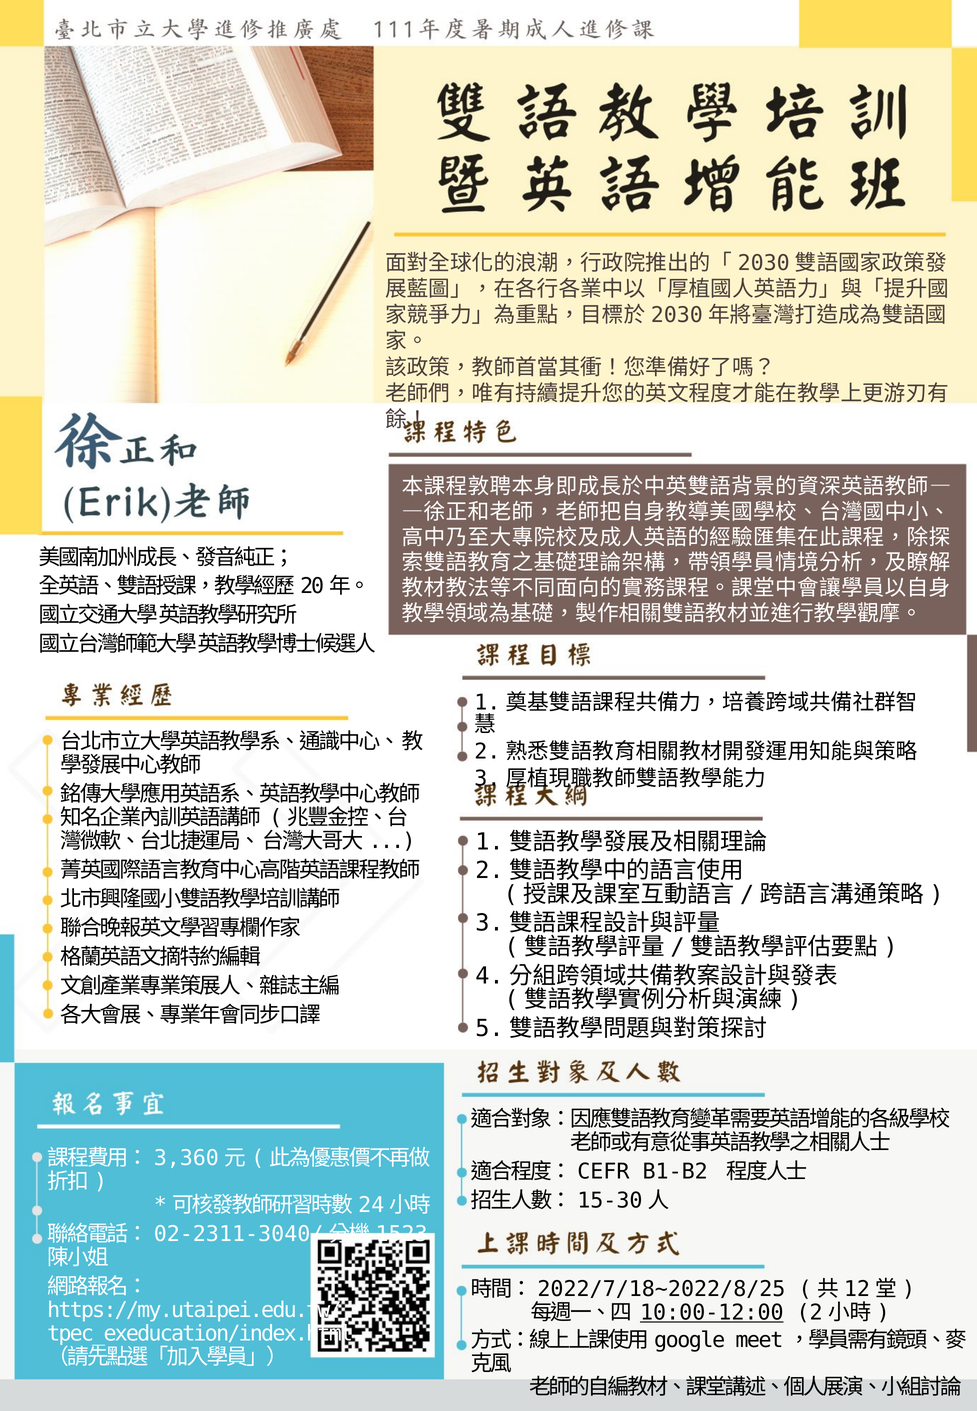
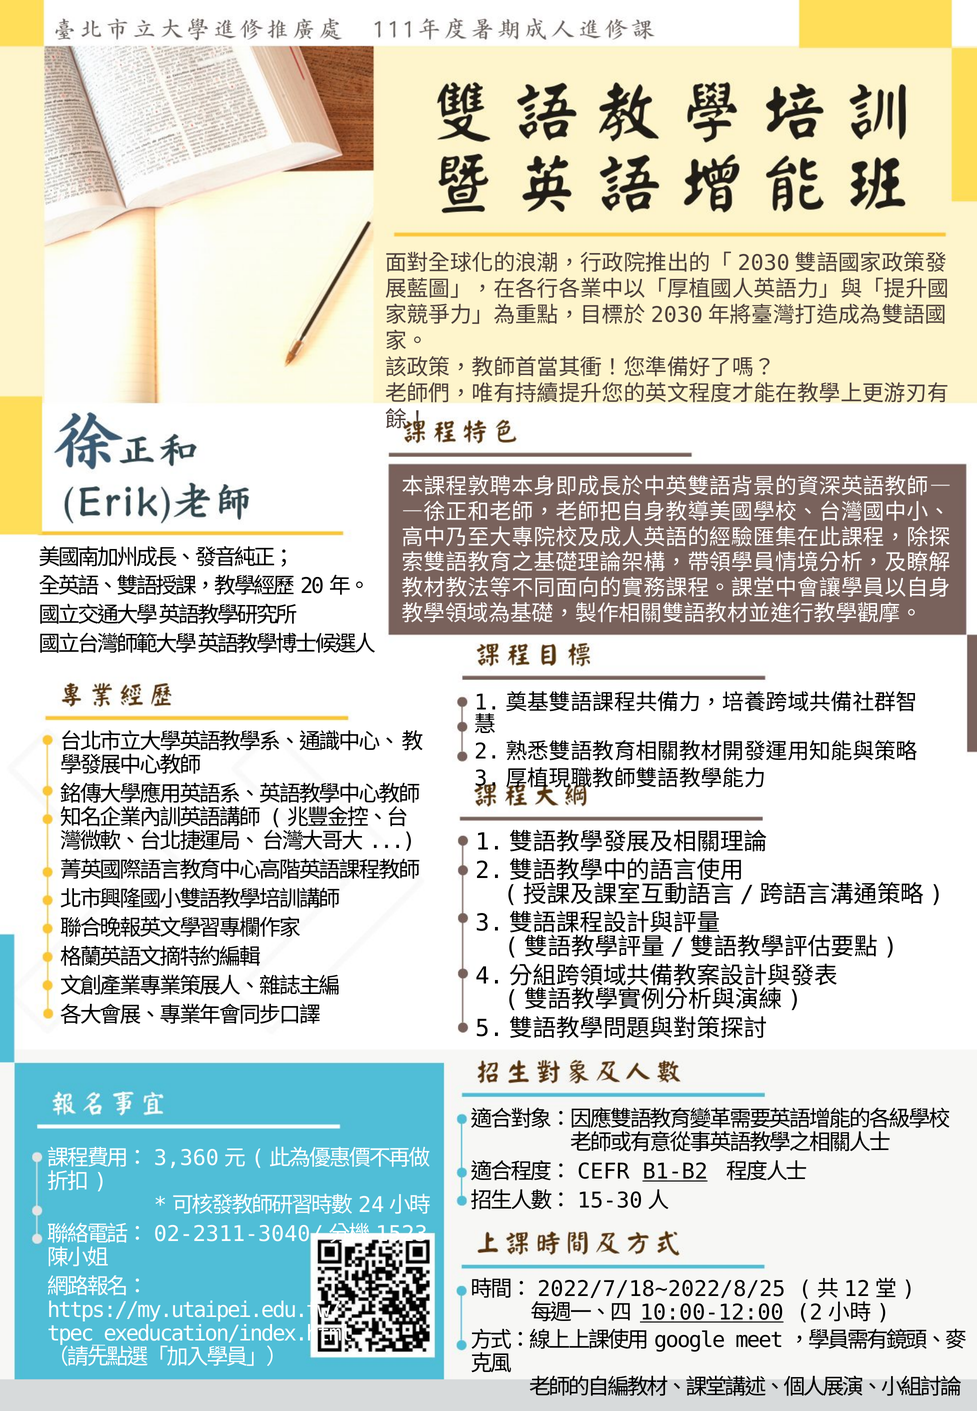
B1-B2 underline: none -> present
